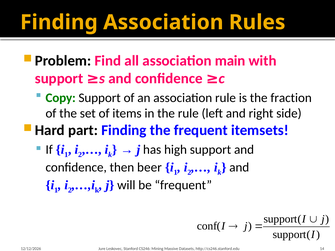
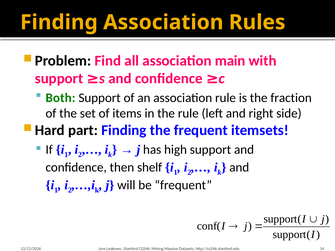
Copy: Copy -> Both
beer: beer -> shelf
